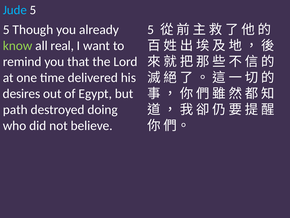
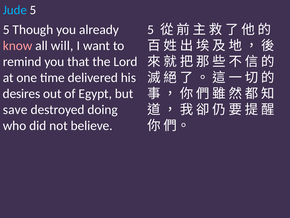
know colour: light green -> pink
real: real -> will
path: path -> save
